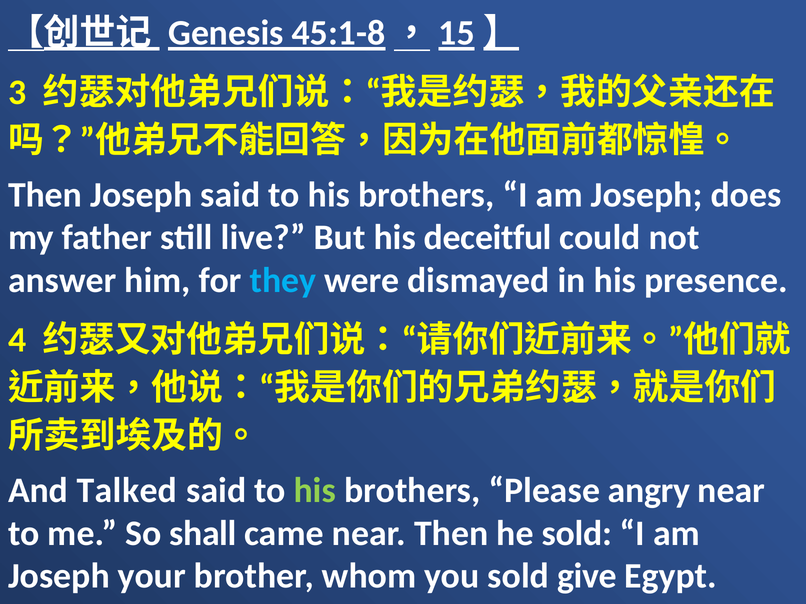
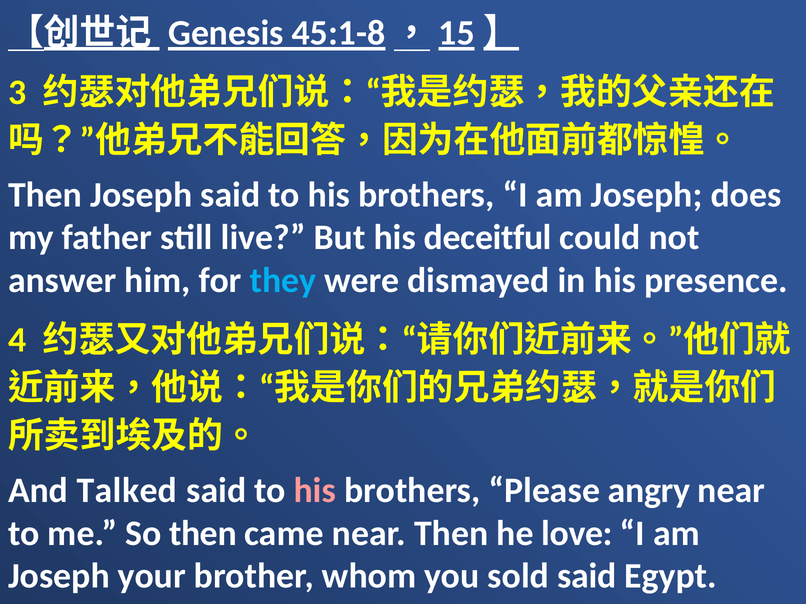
his at (315, 491) colour: light green -> pink
So shall: shall -> then
he sold: sold -> love
sold give: give -> said
